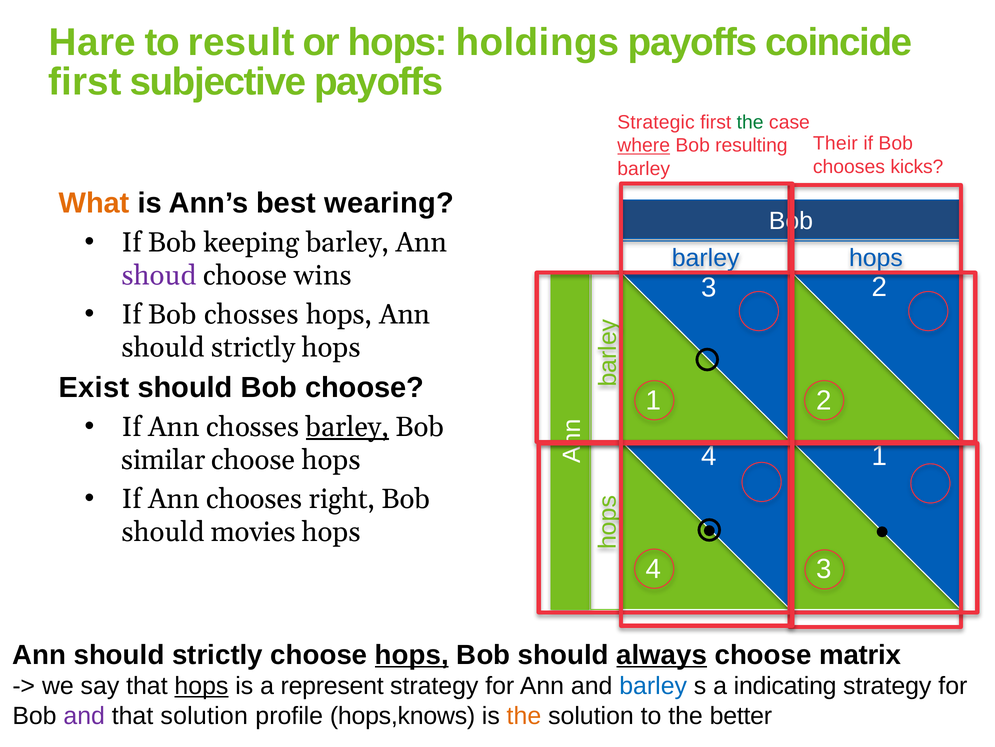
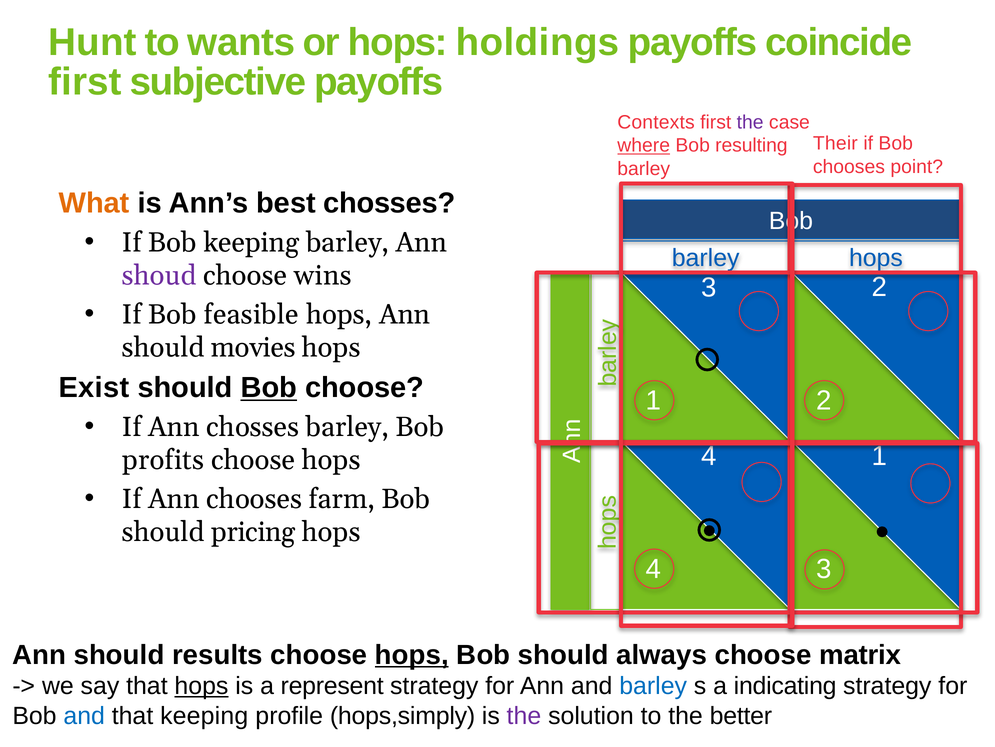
Hare: Hare -> Hunt
result: result -> wants
Strategic: Strategic -> Contexts
the at (750, 122) colour: green -> purple
kicks: kicks -> point
best wearing: wearing -> chosses
Bob chosses: chosses -> feasible
strictly at (253, 347): strictly -> movies
Bob at (269, 387) underline: none -> present
barley at (347, 427) underline: present -> none
similar: similar -> profits
right: right -> farm
movies: movies -> pricing
strictly at (217, 654): strictly -> results
always underline: present -> none
and at (84, 715) colour: purple -> blue
that solution: solution -> keeping
hops,knows: hops,knows -> hops,simply
the at (524, 715) colour: orange -> purple
